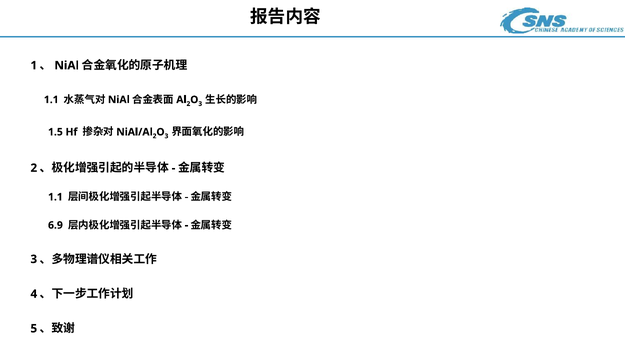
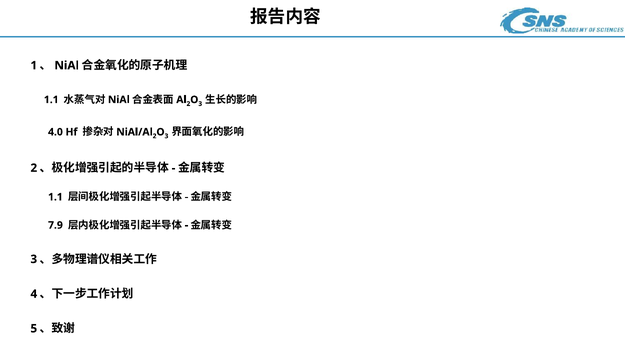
1.5: 1.5 -> 4.0
6.9: 6.9 -> 7.9
